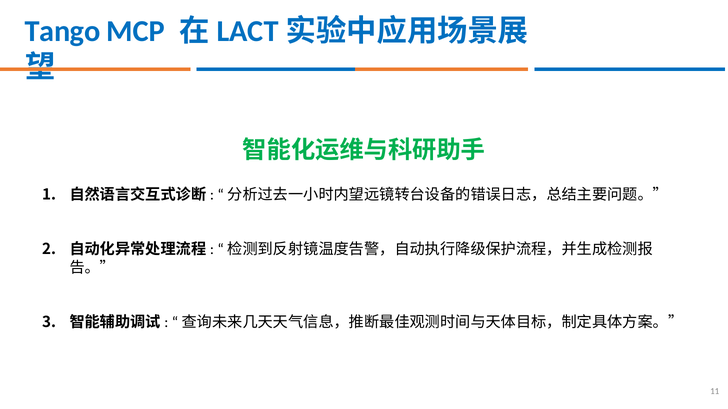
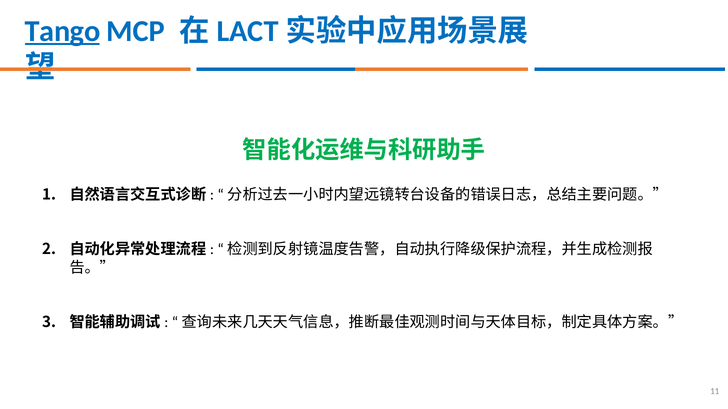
Tango underline: none -> present
